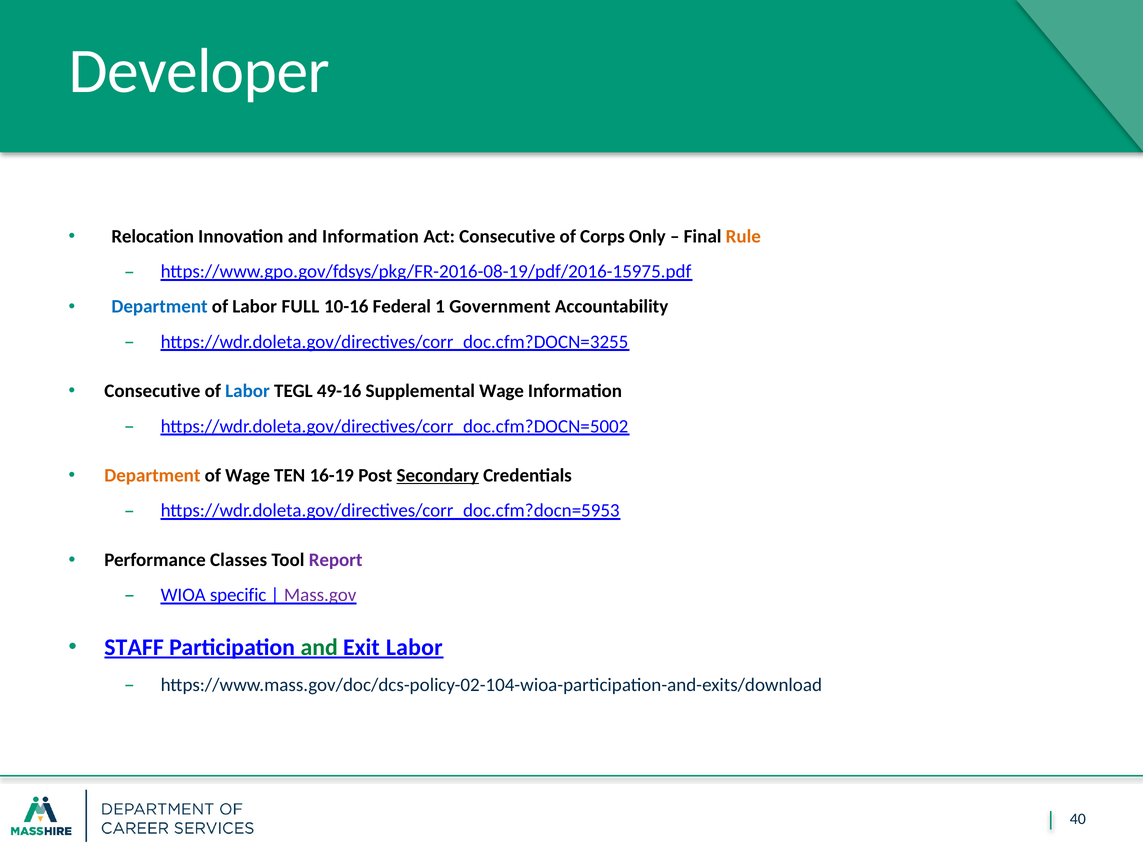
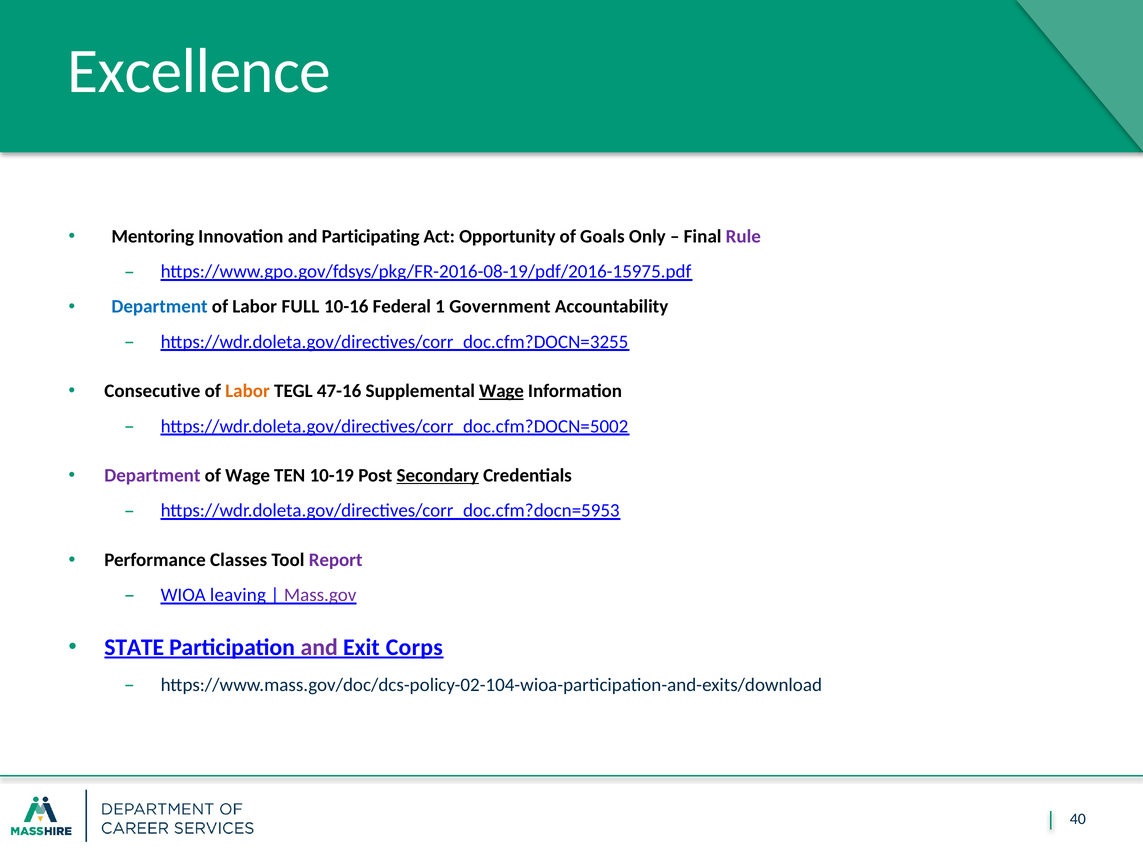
Developer: Developer -> Excellence
Relocation: Relocation -> Mentoring
and Information: Information -> Participating
Act Consecutive: Consecutive -> Opportunity
Corps: Corps -> Goals
Rule colour: orange -> purple
Labor at (248, 391) colour: blue -> orange
49-16: 49-16 -> 47-16
Wage at (502, 391) underline: none -> present
Department at (152, 475) colour: orange -> purple
16-19: 16-19 -> 10-19
specific: specific -> leaving
STAFF: STAFF -> STATE
and at (319, 647) colour: green -> purple
Exit Labor: Labor -> Corps
